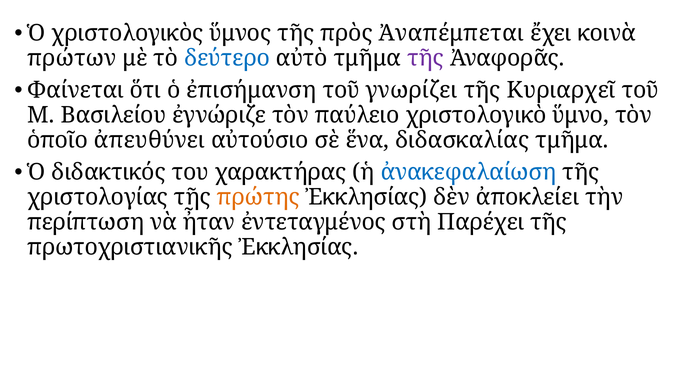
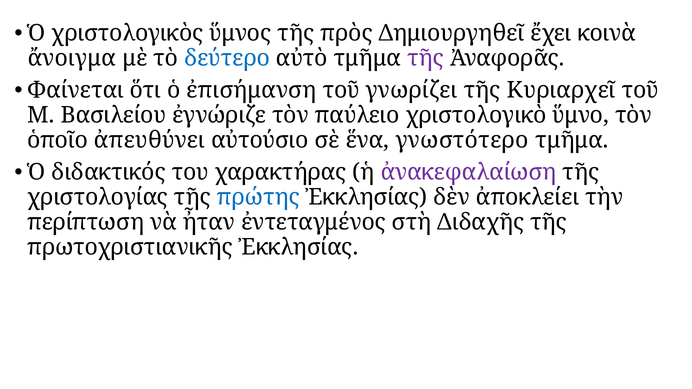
Ἀναπέμπεται: Ἀναπέμπεται -> Δημιουργηθεῖ
πρώτων: πρώτων -> ἄνοιγμα
διδασκαλίας: διδασκαλίας -> γνωστότερο
ἀνακεφαλαίωση colour: blue -> purple
πρώτης colour: orange -> blue
Παρέχει: Παρέχει -> Διδαχῆς
